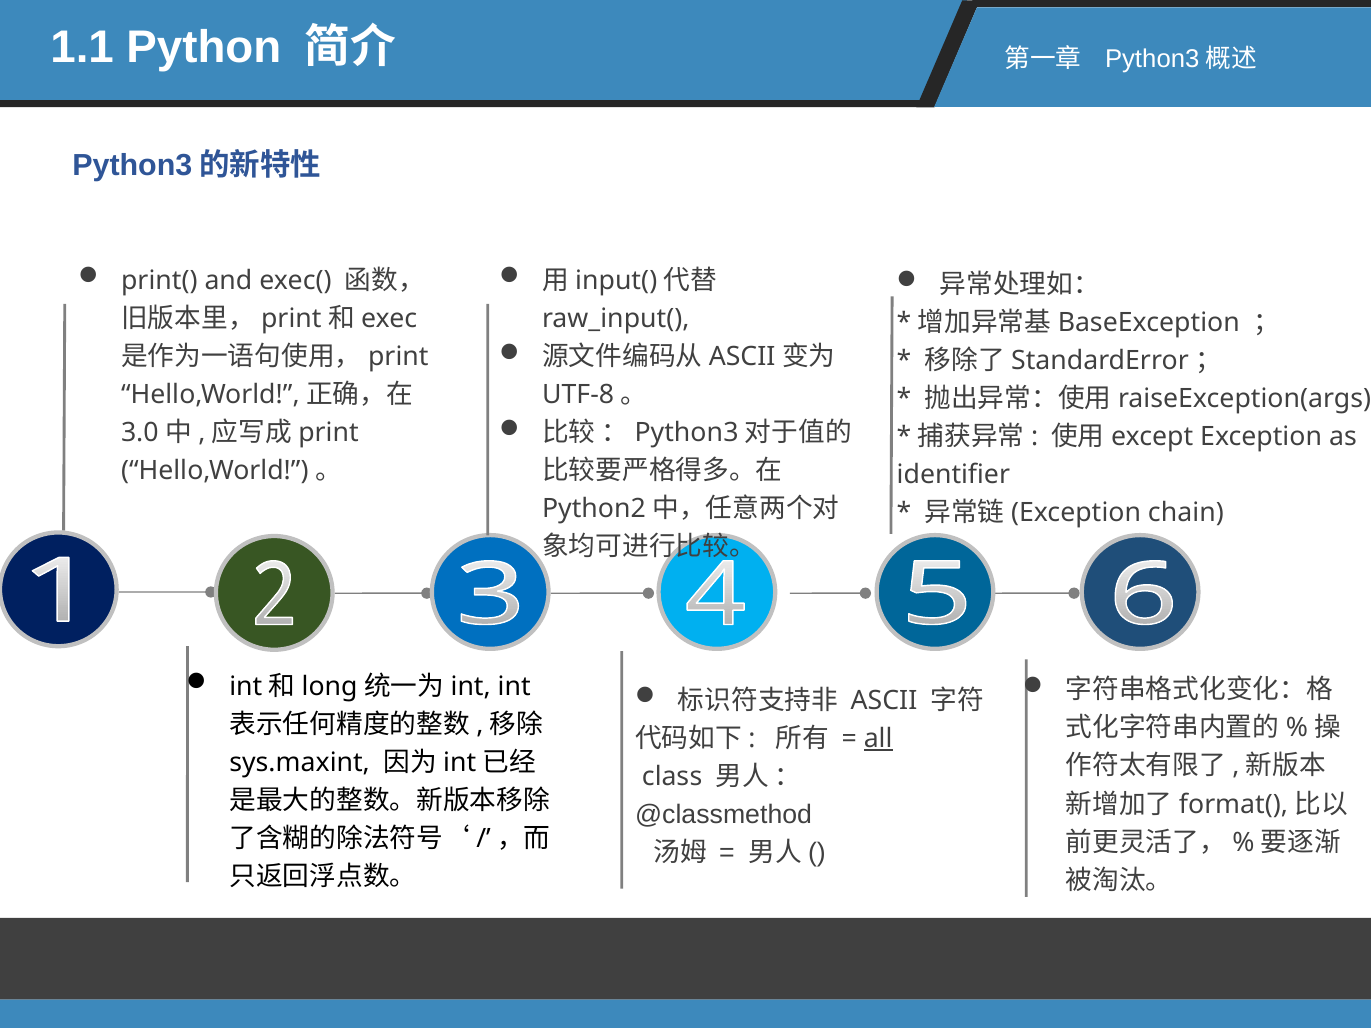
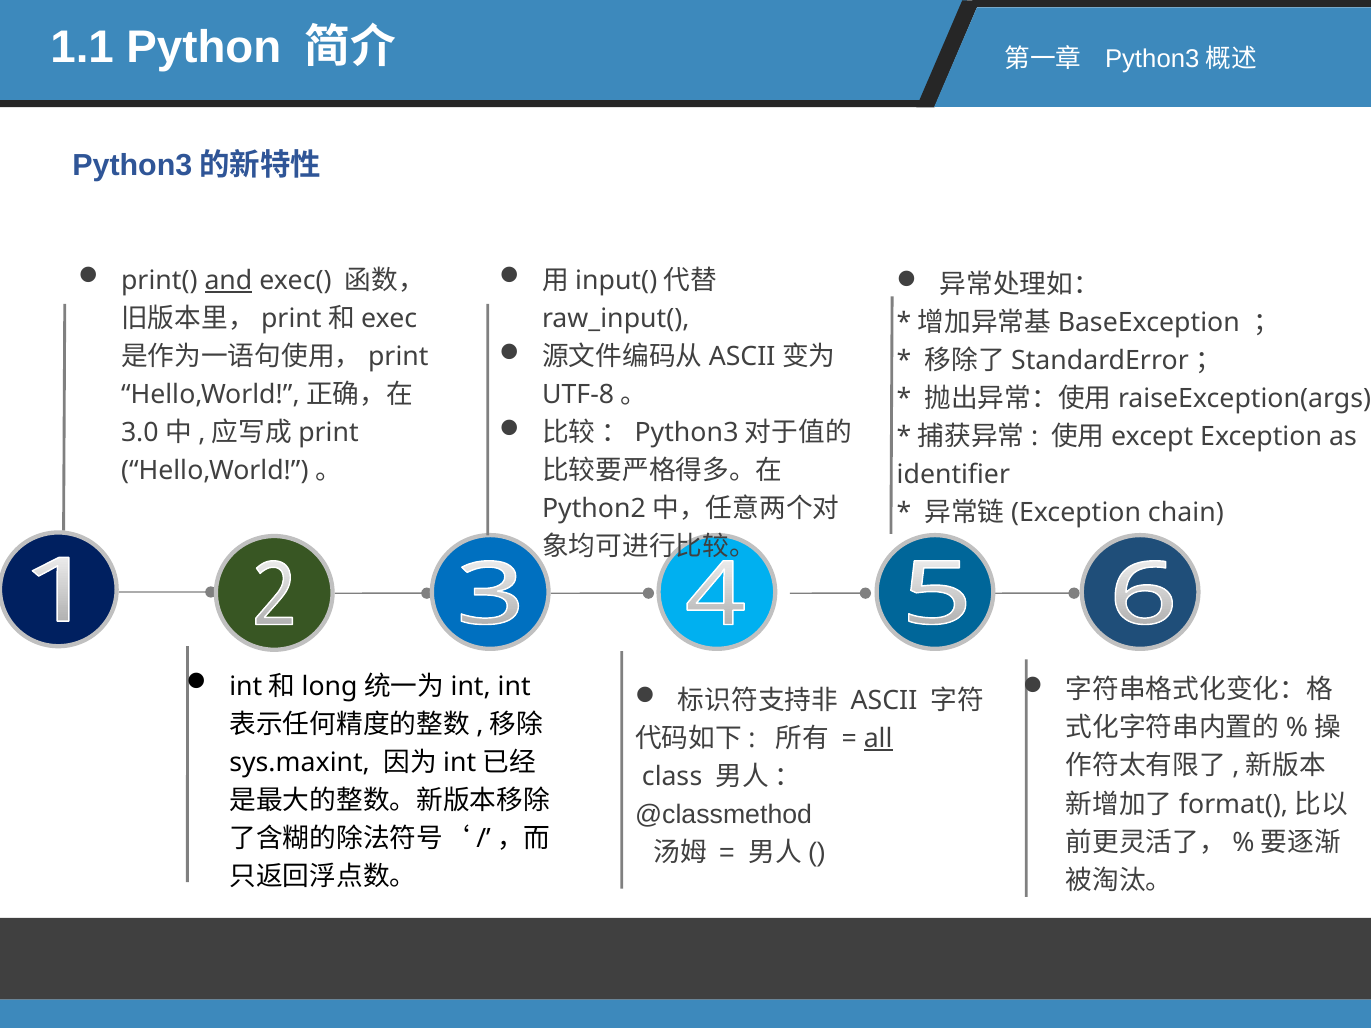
and underline: none -> present
